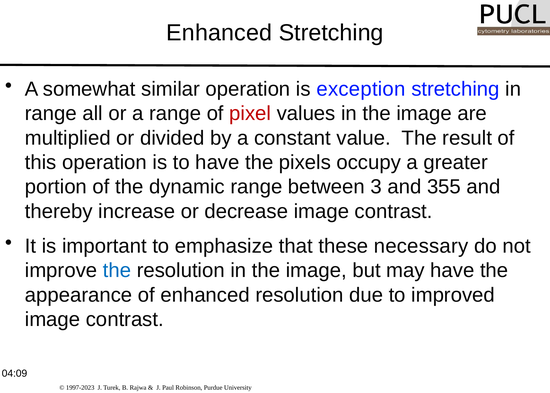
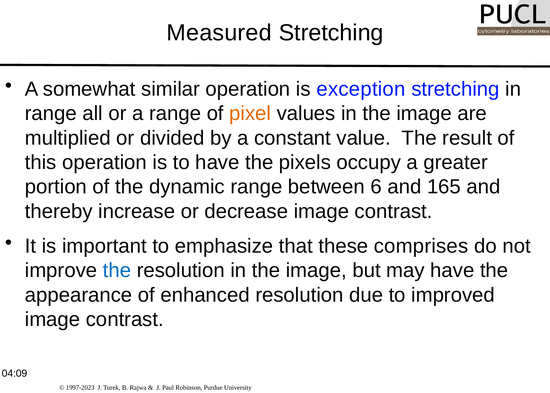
Enhanced at (219, 33): Enhanced -> Measured
pixel colour: red -> orange
3: 3 -> 6
355: 355 -> 165
necessary: necessary -> comprises
